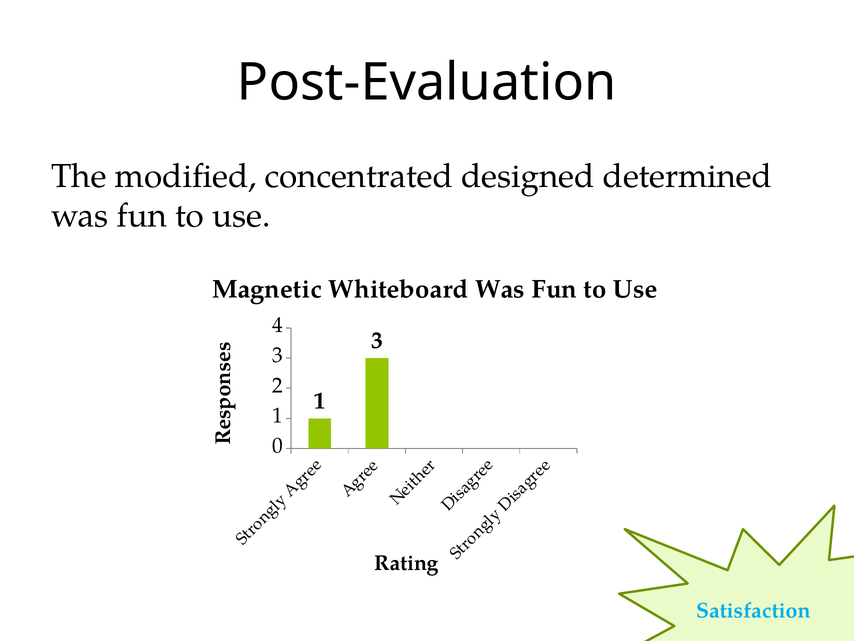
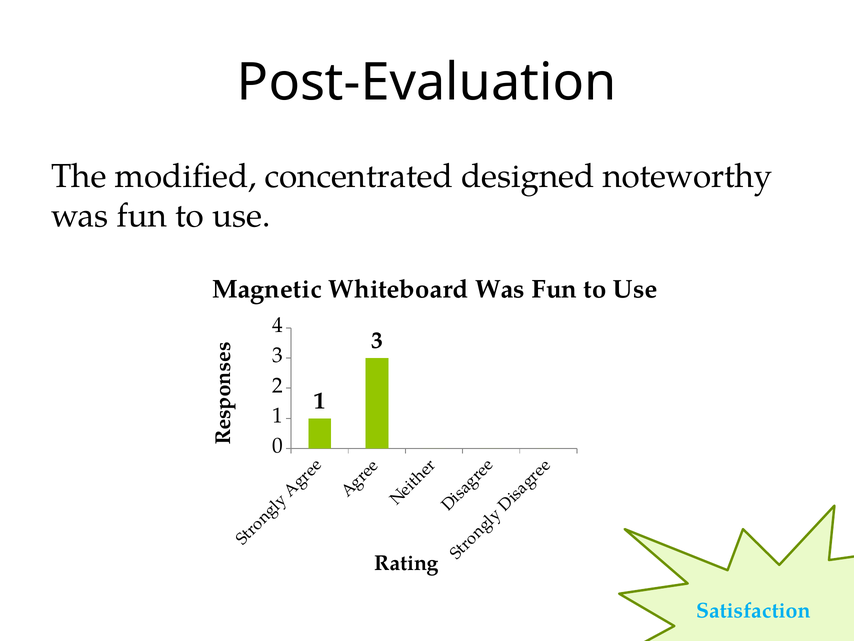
determined: determined -> noteworthy
